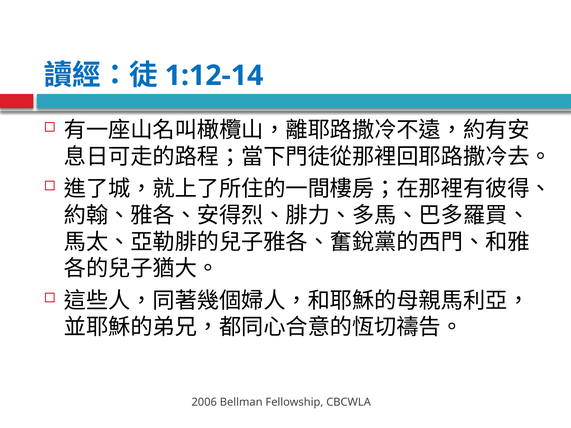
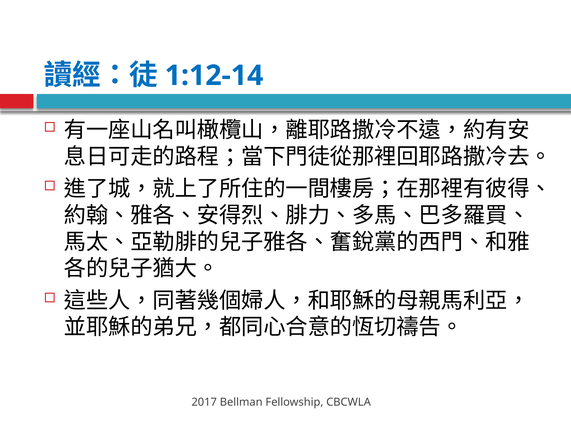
2006: 2006 -> 2017
